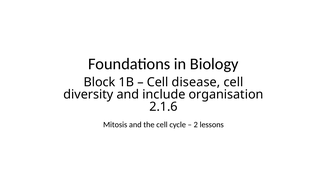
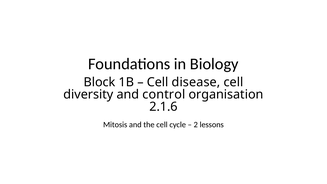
include: include -> control
